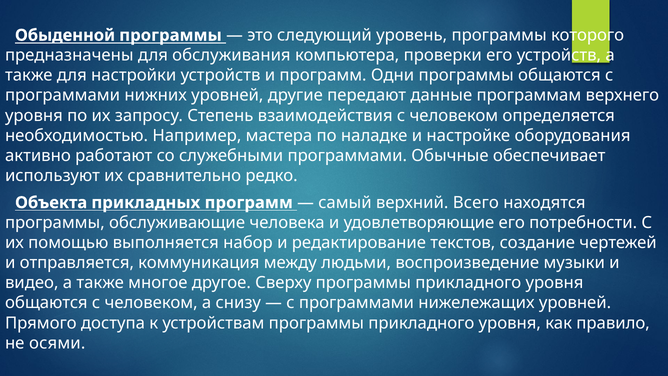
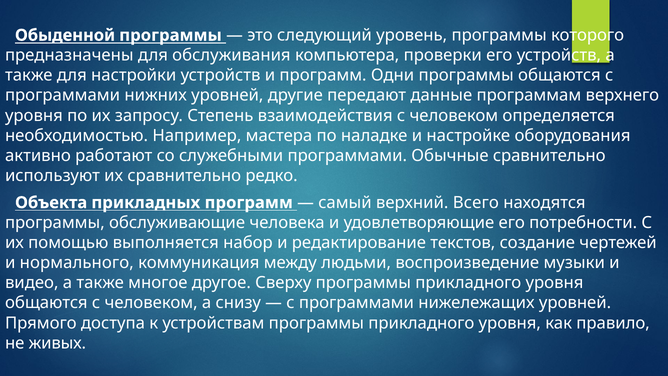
Обычные обеспечивает: обеспечивает -> сравнительно
отправляется: отправляется -> нормального
осями: осями -> живых
